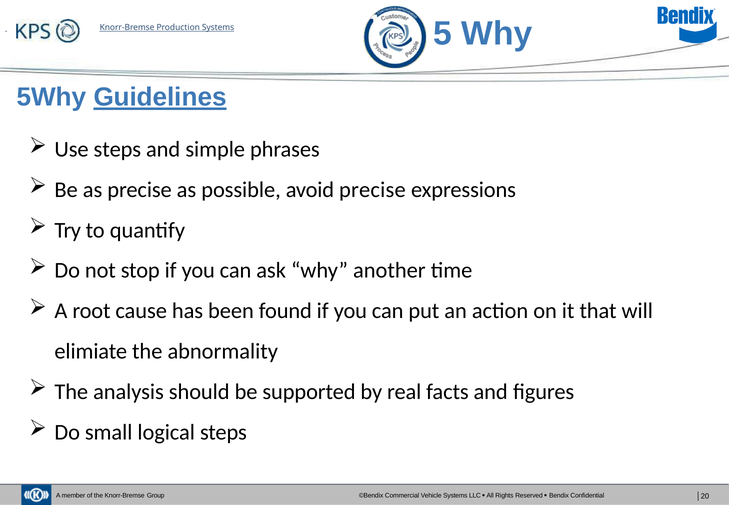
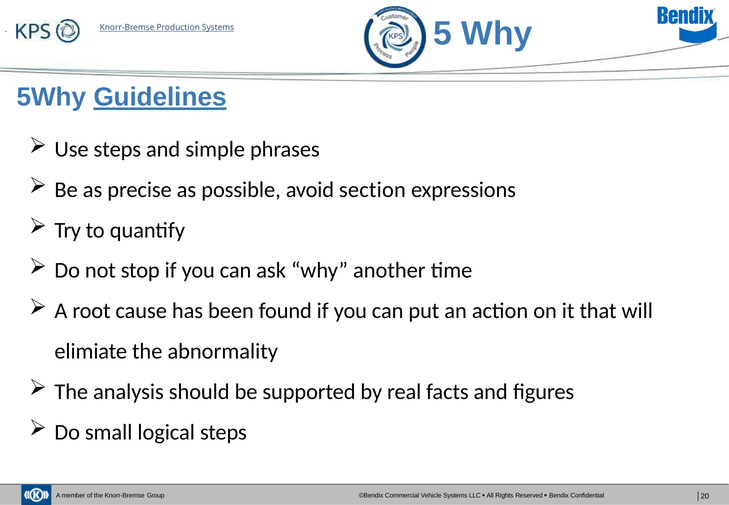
avoid precise: precise -> section
